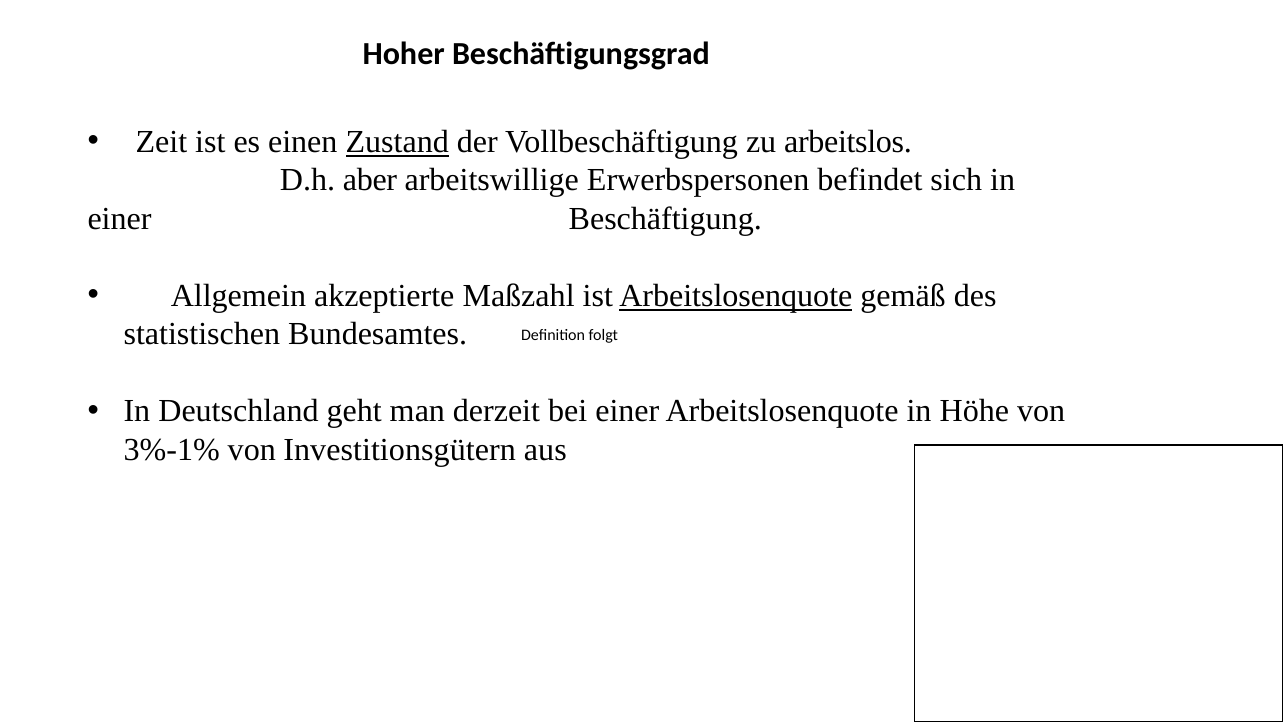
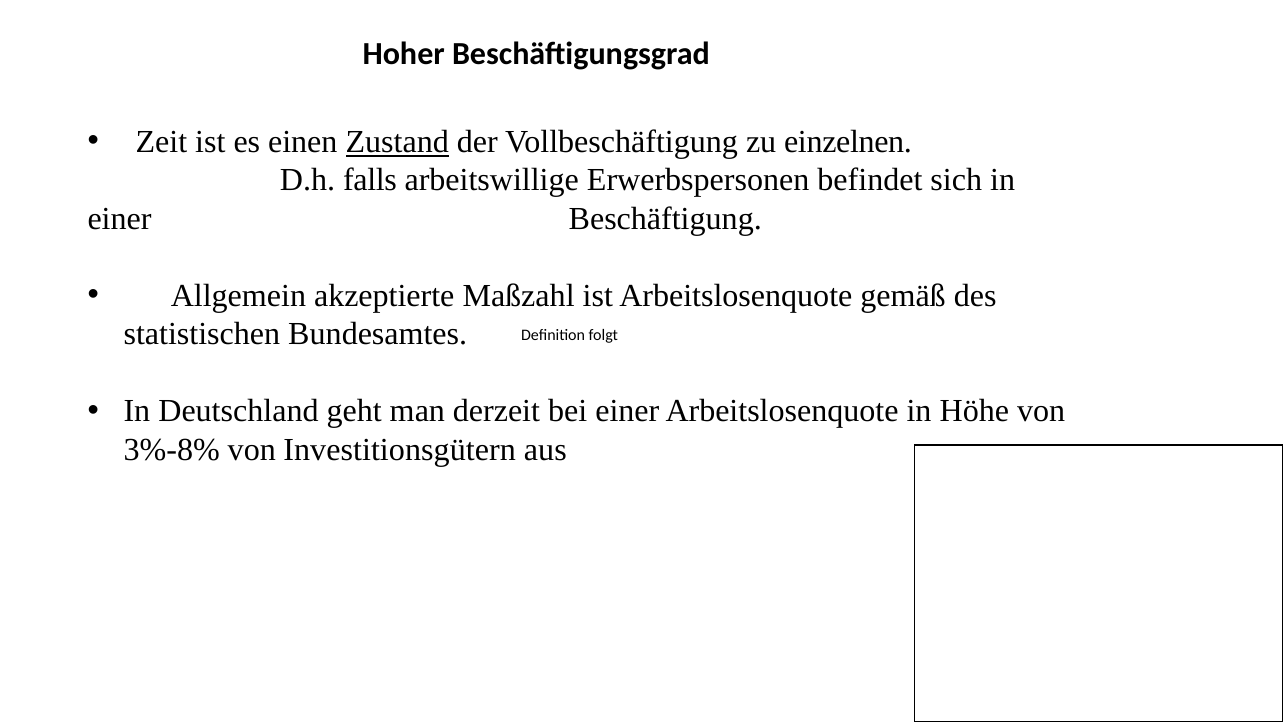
arbeitslos: arbeitslos -> einzelnen
aber: aber -> falls
Arbeitslosenquote at (736, 296) underline: present -> none
3%-1%: 3%-1% -> 3%-8%
